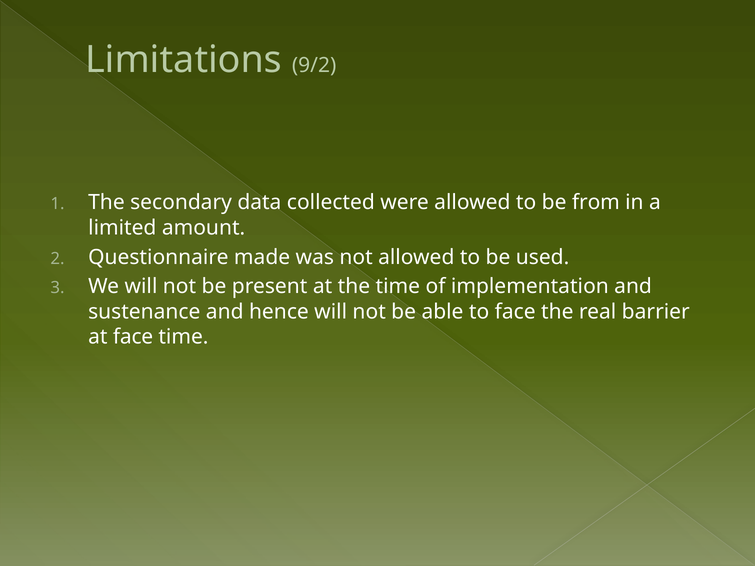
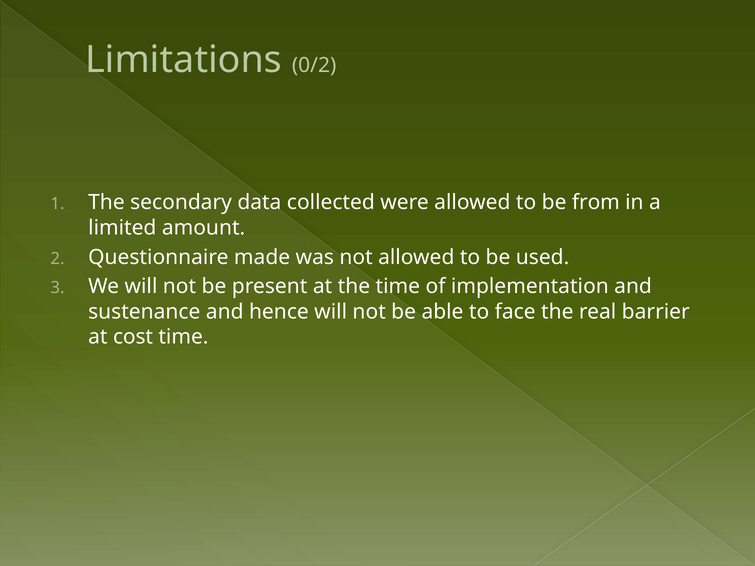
9/2: 9/2 -> 0/2
at face: face -> cost
